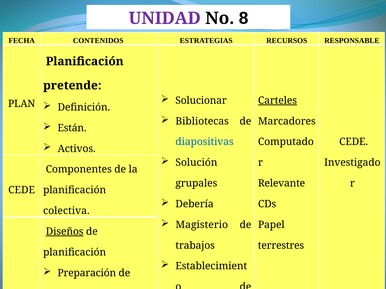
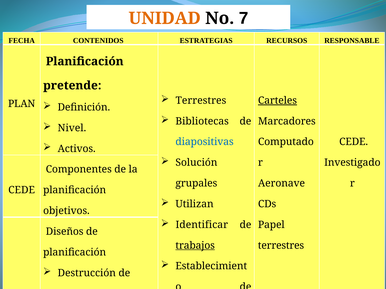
UNIDAD colour: purple -> orange
8: 8 -> 7
Solucionar at (201, 101): Solucionar -> Terrestres
Están: Están -> Nivel
Relevante: Relevante -> Aeronave
Debería: Debería -> Utilizan
colectiva: colectiva -> objetivos
Magisterio: Magisterio -> Identificar
Diseños underline: present -> none
trabajos underline: none -> present
Preparación: Preparación -> Destrucción
